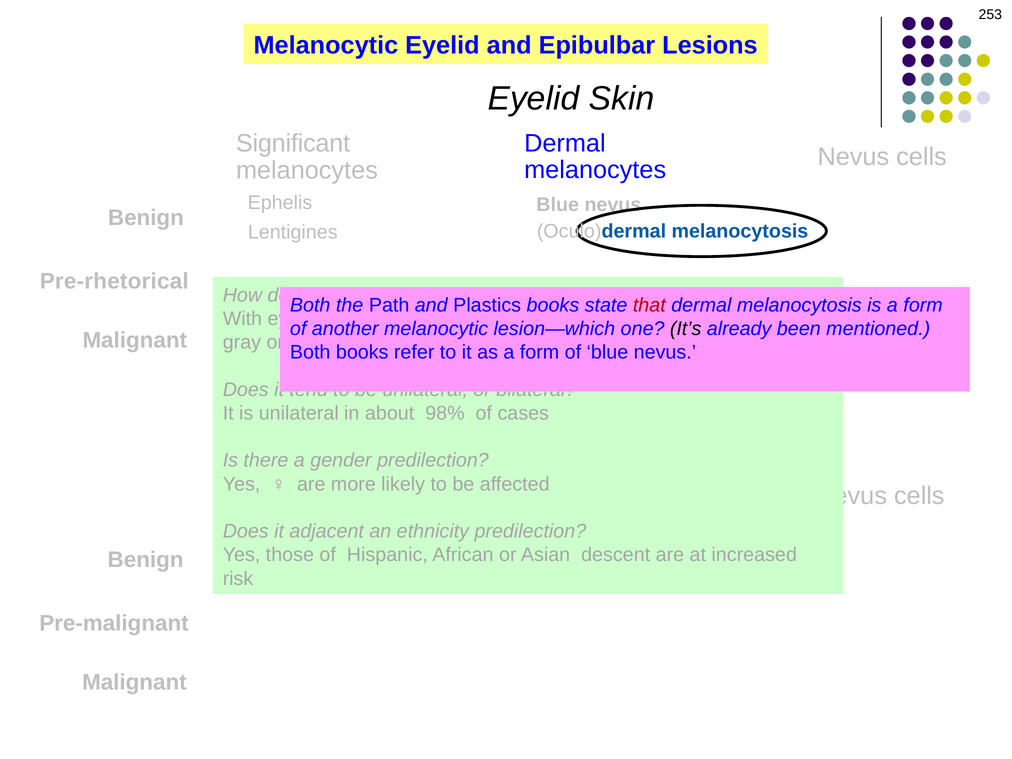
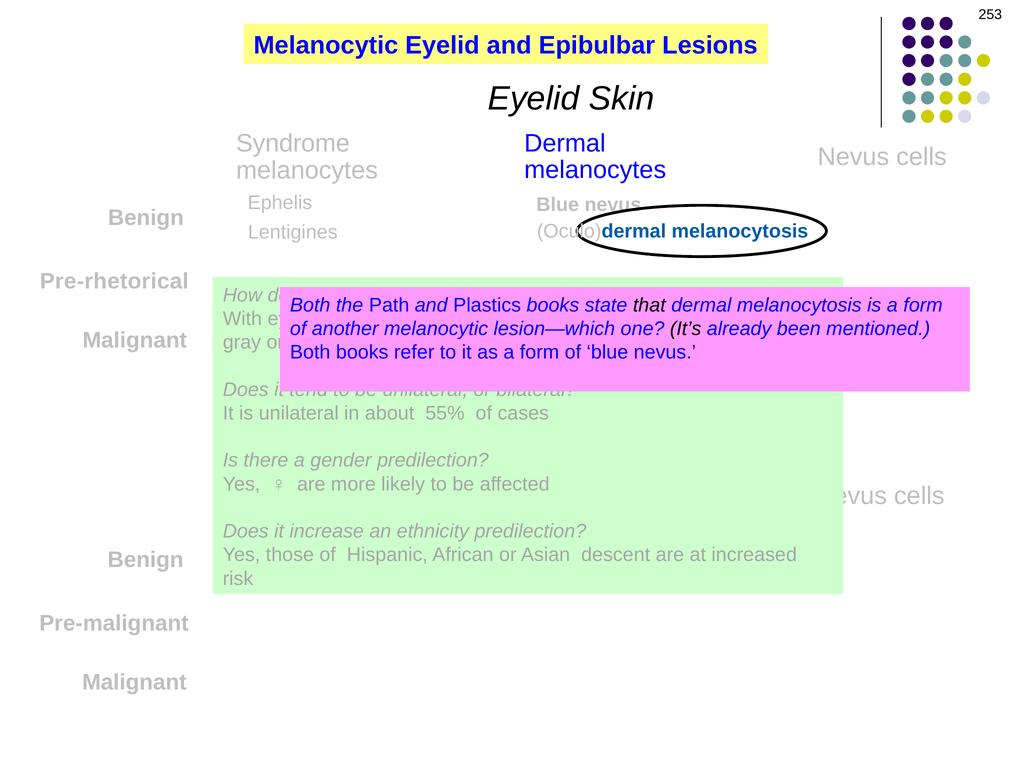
Significant: Significant -> Syndrome
that at (649, 305) colour: red -> black
98%: 98% -> 55%
adjacent: adjacent -> increase
